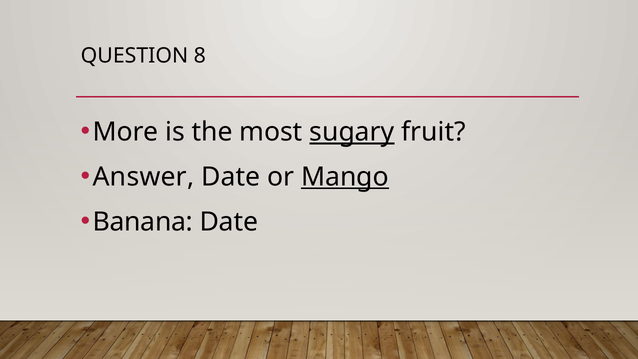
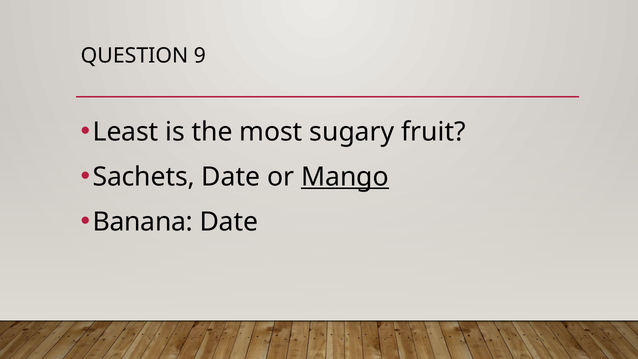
8: 8 -> 9
More: More -> Least
sugary underline: present -> none
Answer: Answer -> Sachets
